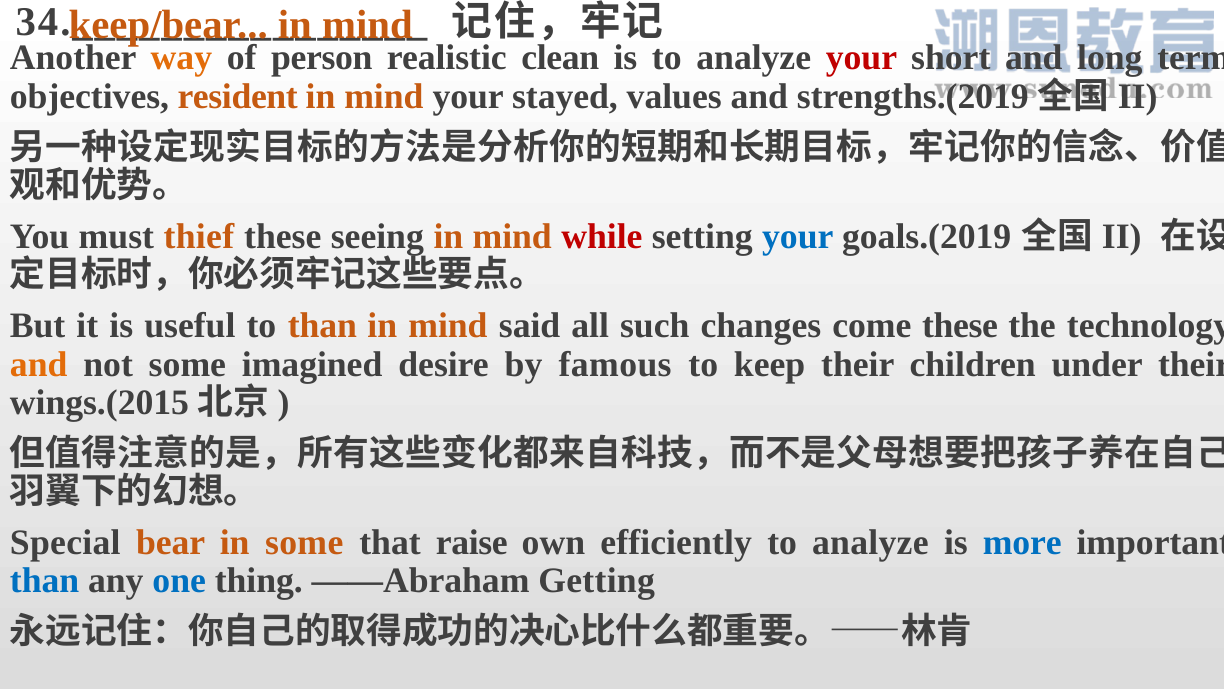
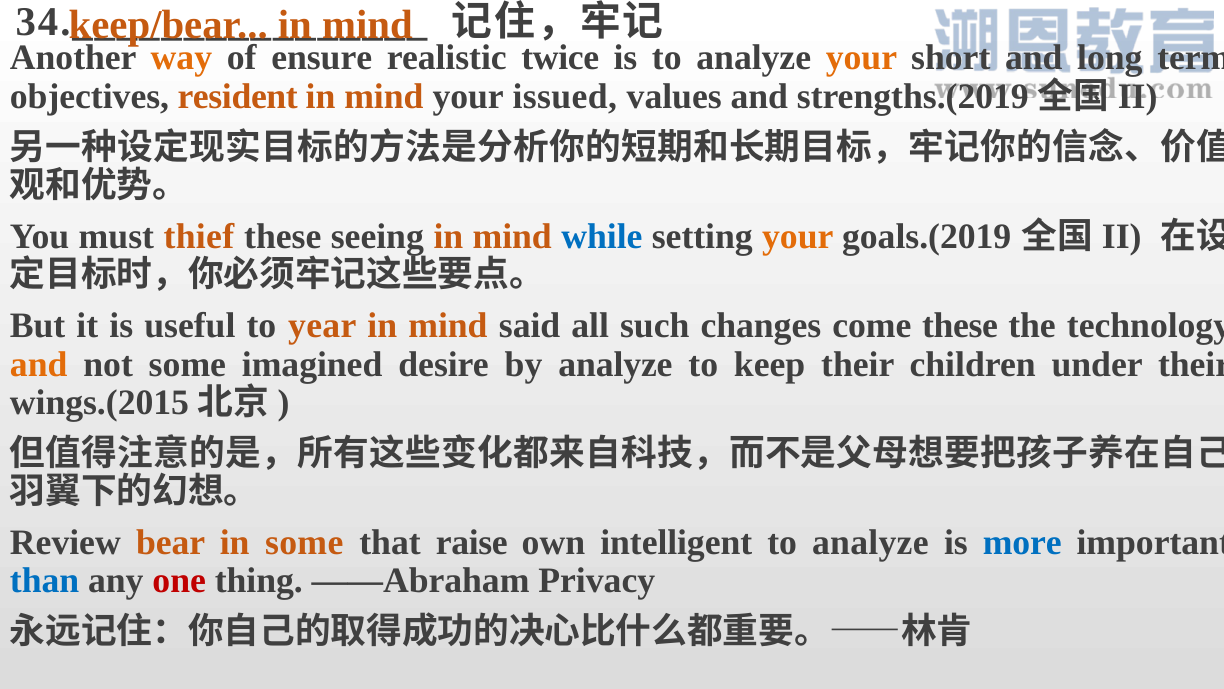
person: person -> ensure
clean: clean -> twice
your at (861, 58) colour: red -> orange
stayed: stayed -> issued
while colour: red -> blue
your at (798, 236) colour: blue -> orange
to than: than -> year
by famous: famous -> analyze
Special: Special -> Review
efficiently: efficiently -> intelligent
one colour: blue -> red
Getting: Getting -> Privacy
